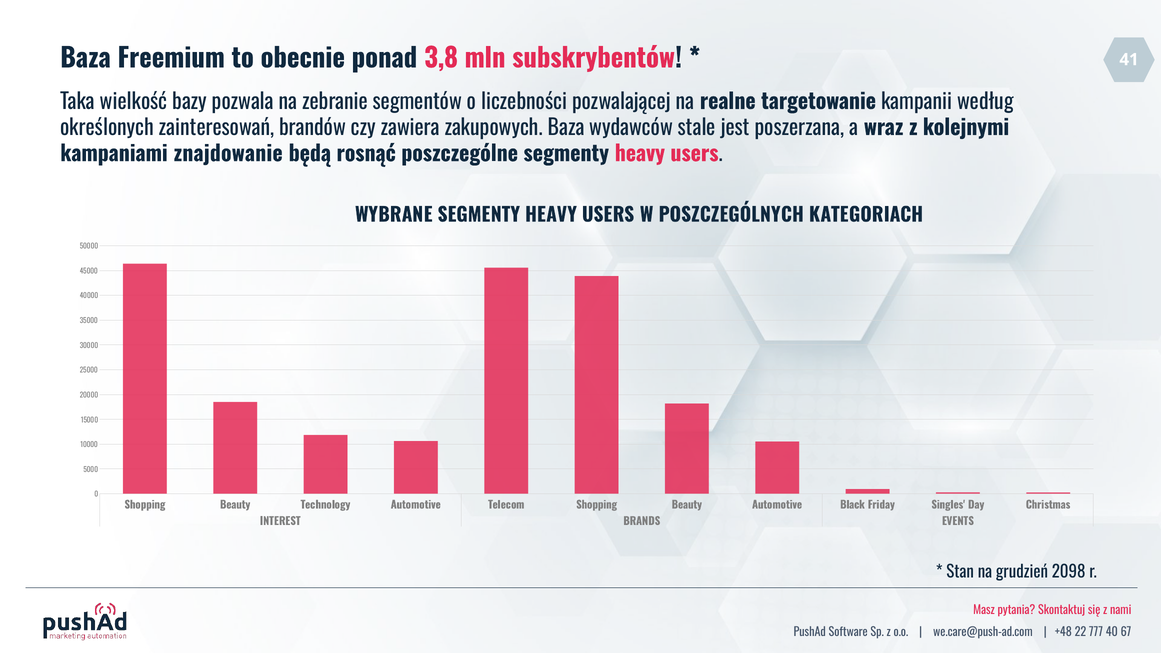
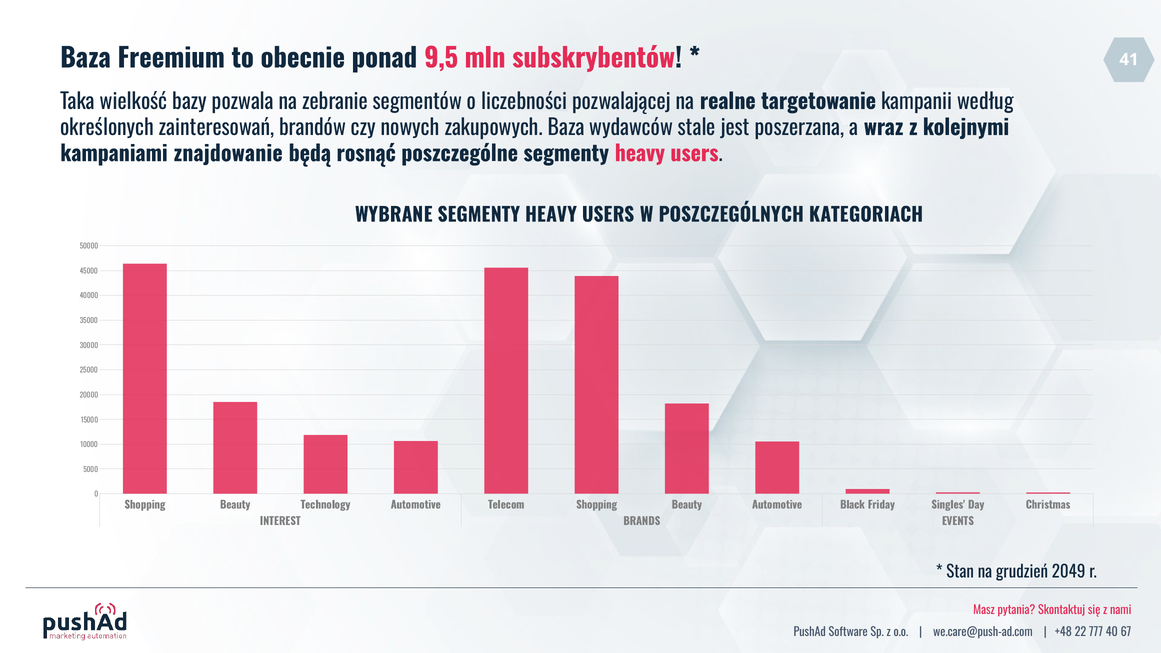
3,8: 3,8 -> 9,5
zawiera: zawiera -> nowych
2098: 2098 -> 2049
